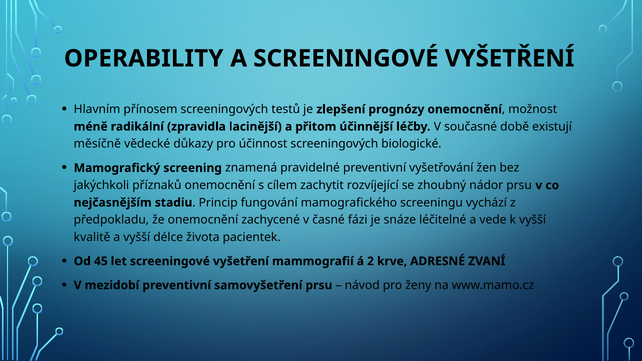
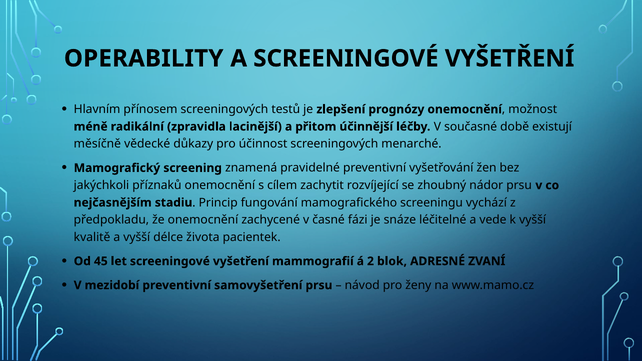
biologické: biologické -> menarché
krve: krve -> blok
